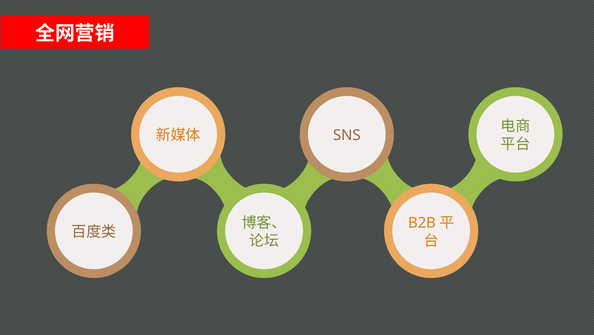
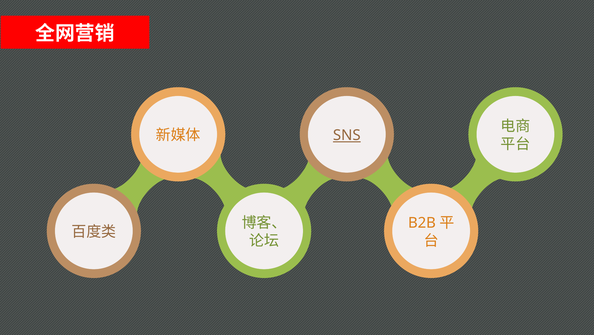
SNS underline: none -> present
